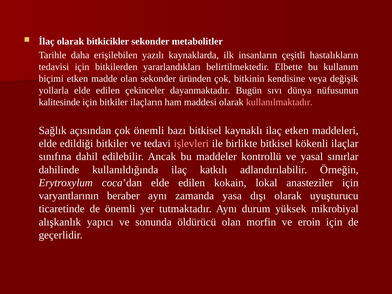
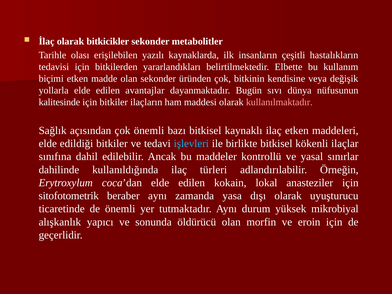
daha: daha -> olası
çekinceler: çekinceler -> avantajlar
işlevleri colour: pink -> light blue
katkılı: katkılı -> türleri
varyantlarının: varyantlarının -> sitofotometrik
